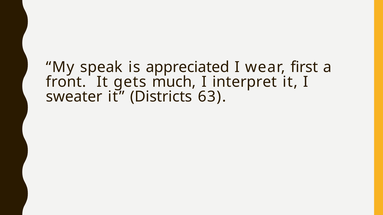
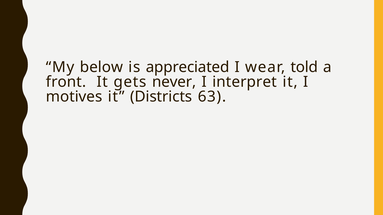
speak: speak -> below
first: first -> told
much: much -> never
sweater: sweater -> motives
